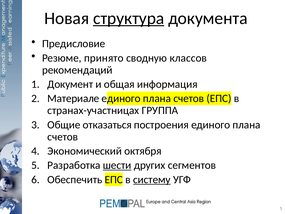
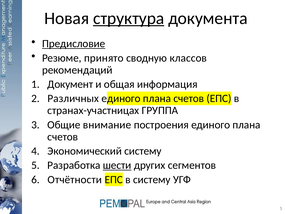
Предисловие underline: none -> present
Материале: Материале -> Различных
отказаться: отказаться -> внимание
Экономический октября: октября -> систему
Обеспечить: Обеспечить -> Отчётности
систему at (152, 179) underline: present -> none
